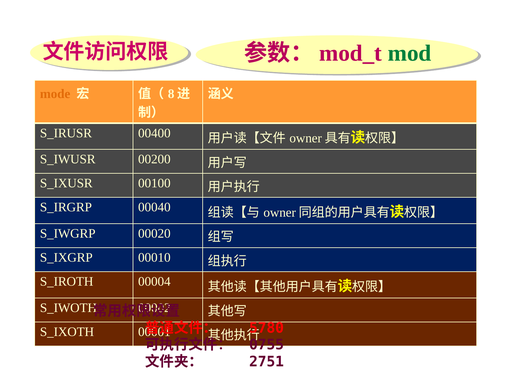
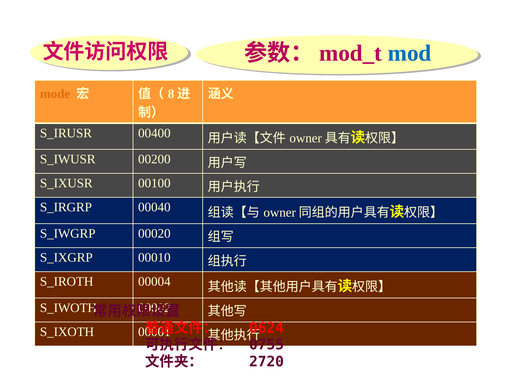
mod colour: green -> blue
5780: 5780 -> 0624
2751: 2751 -> 2720
